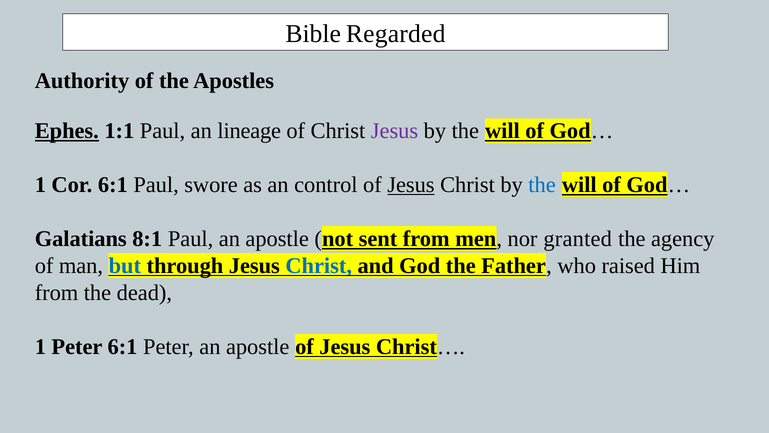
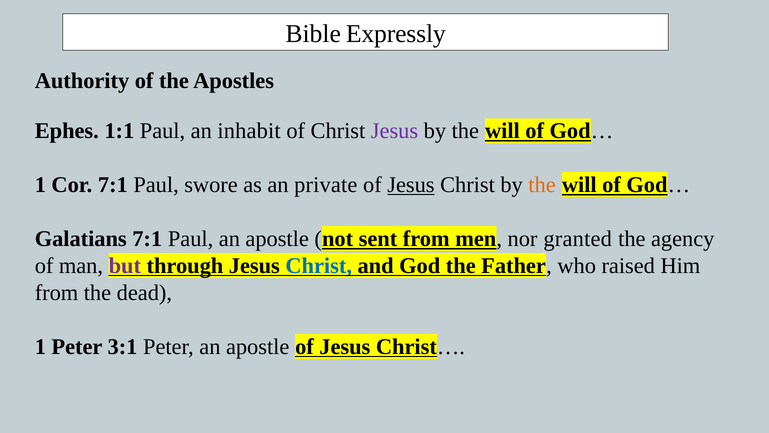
Regarded: Regarded -> Expressly
Ephes underline: present -> none
lineage: lineage -> inhabit
Cor 6:1: 6:1 -> 7:1
control: control -> private
the at (542, 185) colour: blue -> orange
Galatians 8:1: 8:1 -> 7:1
but colour: blue -> purple
Peter 6:1: 6:1 -> 3:1
